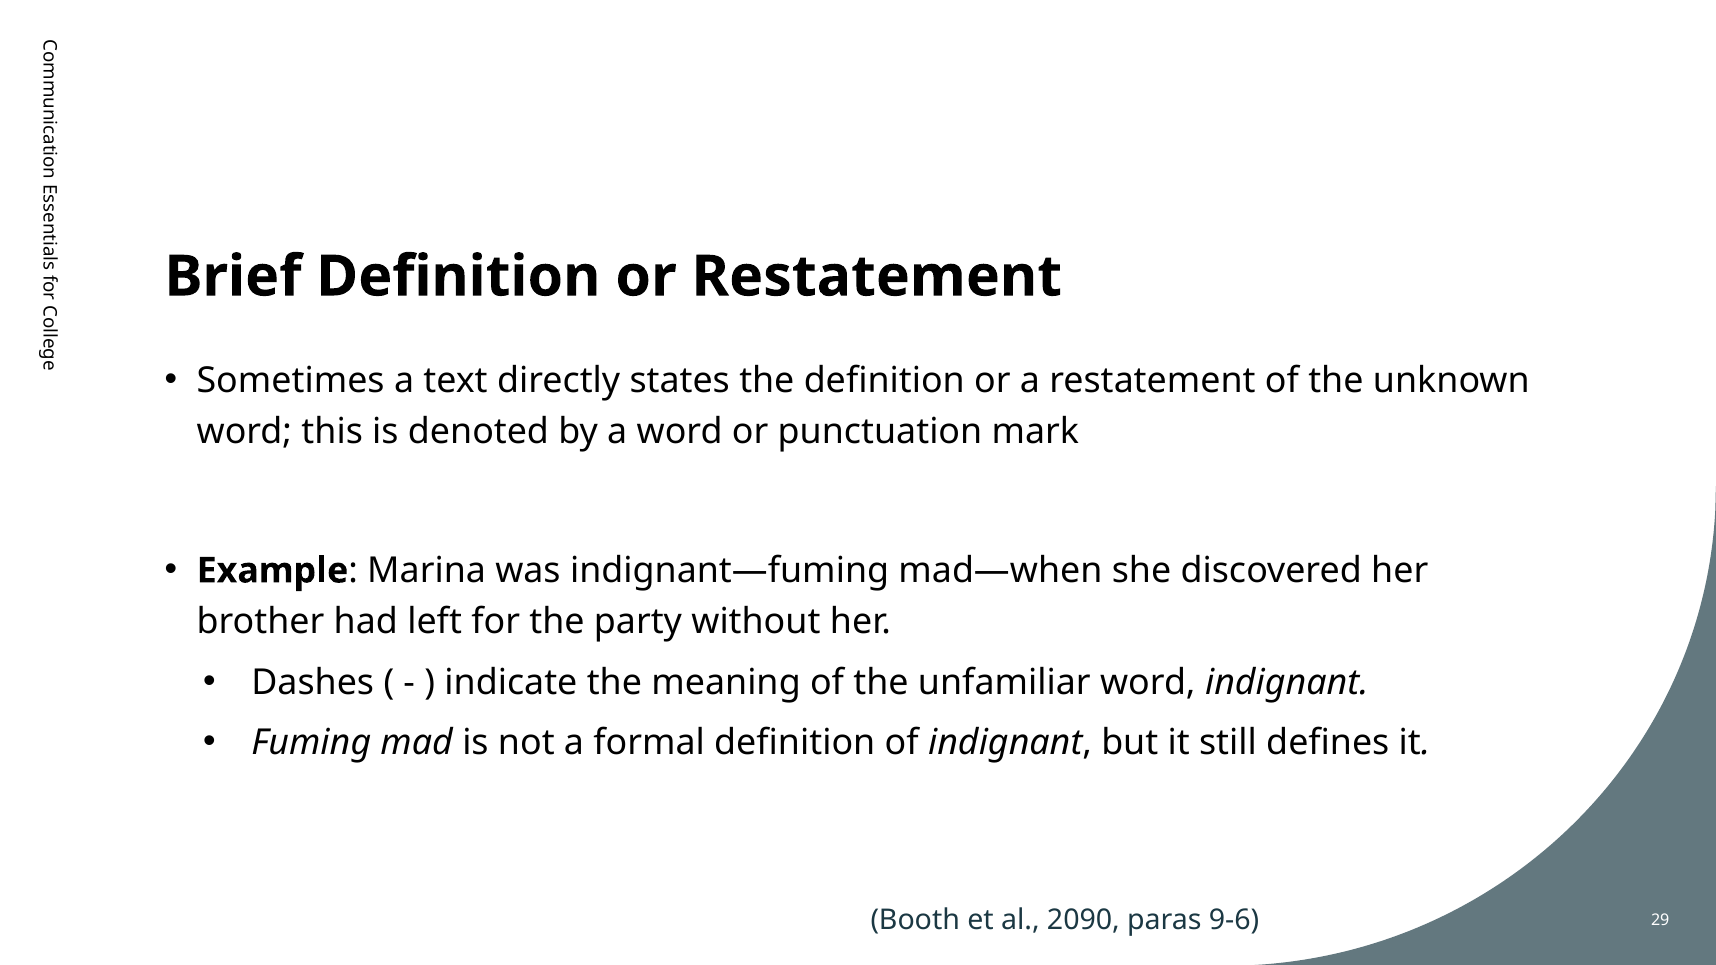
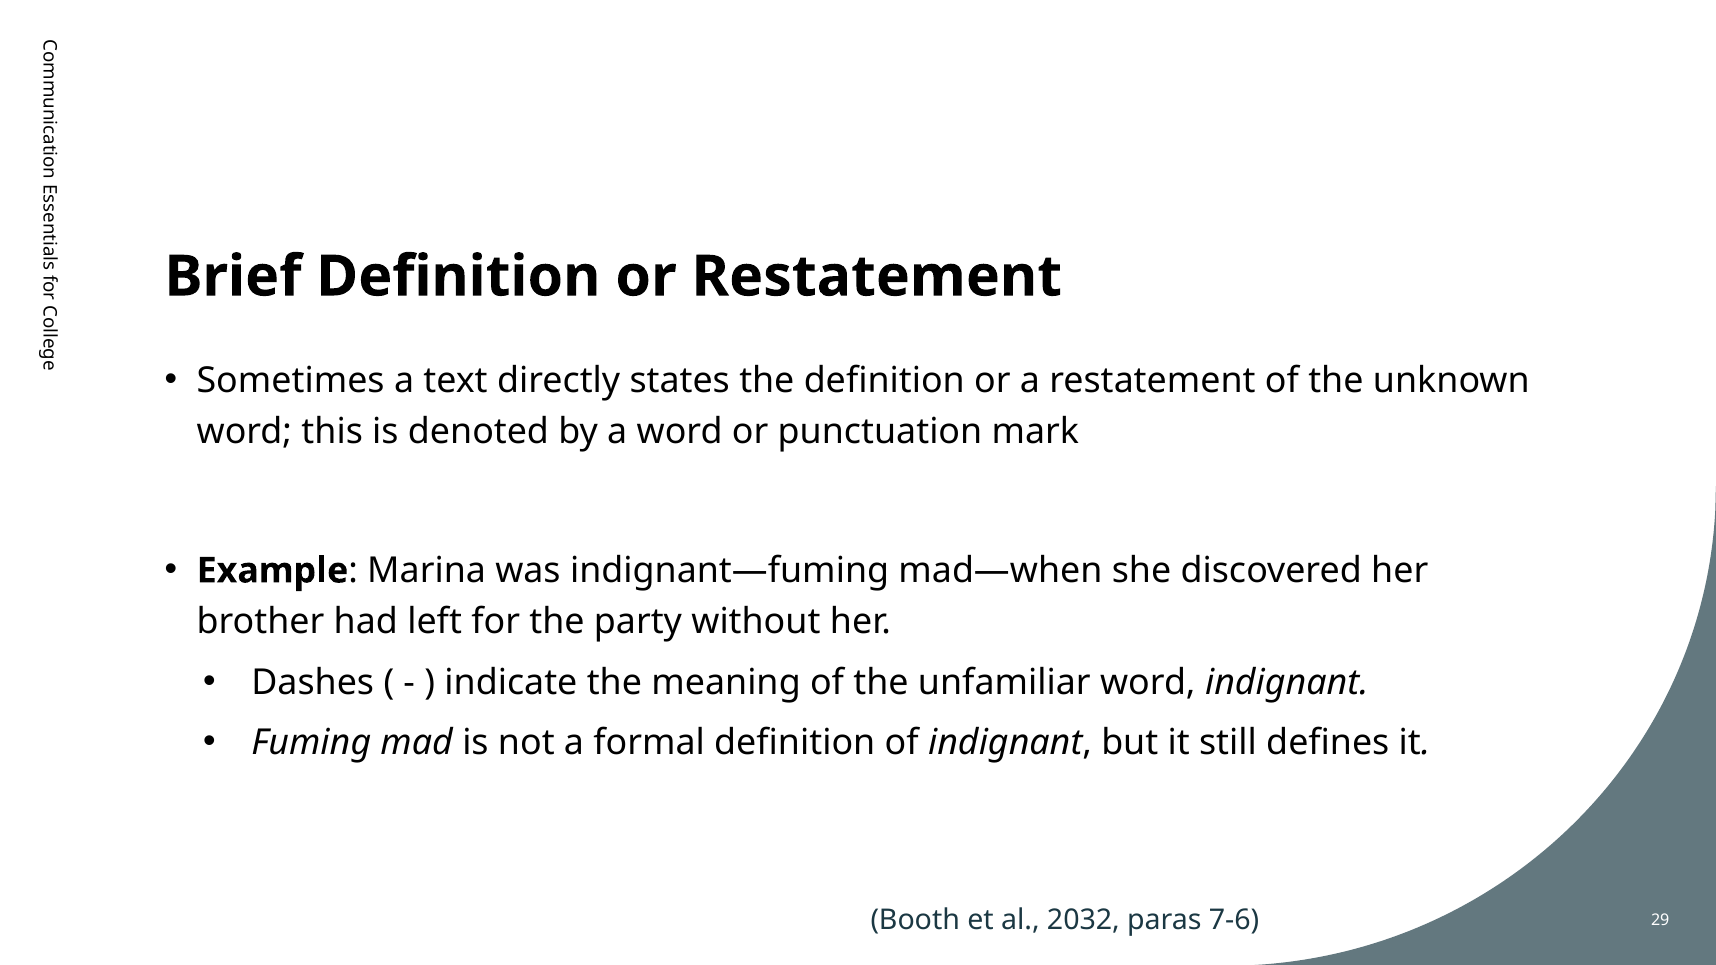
2090: 2090 -> 2032
9-6: 9-6 -> 7-6
